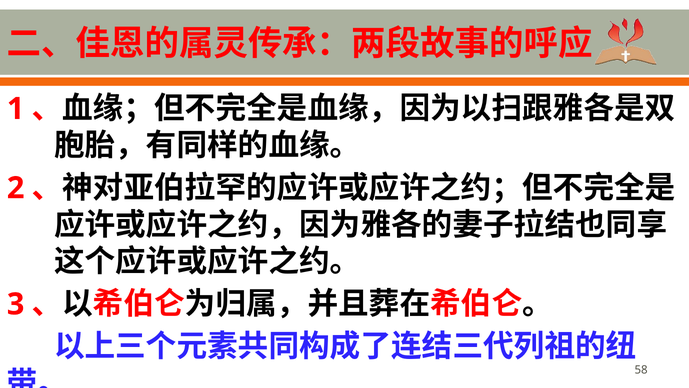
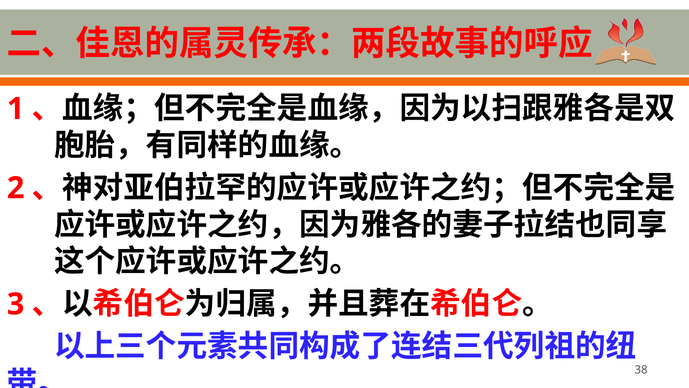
58: 58 -> 38
